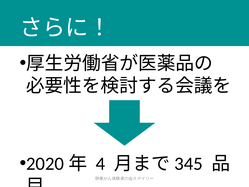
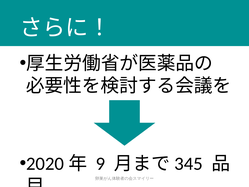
4: 4 -> 9
